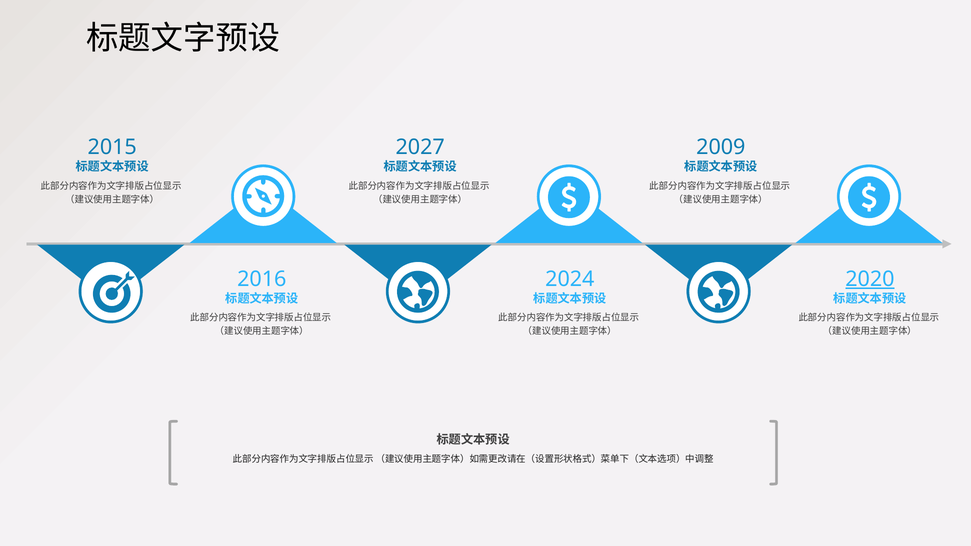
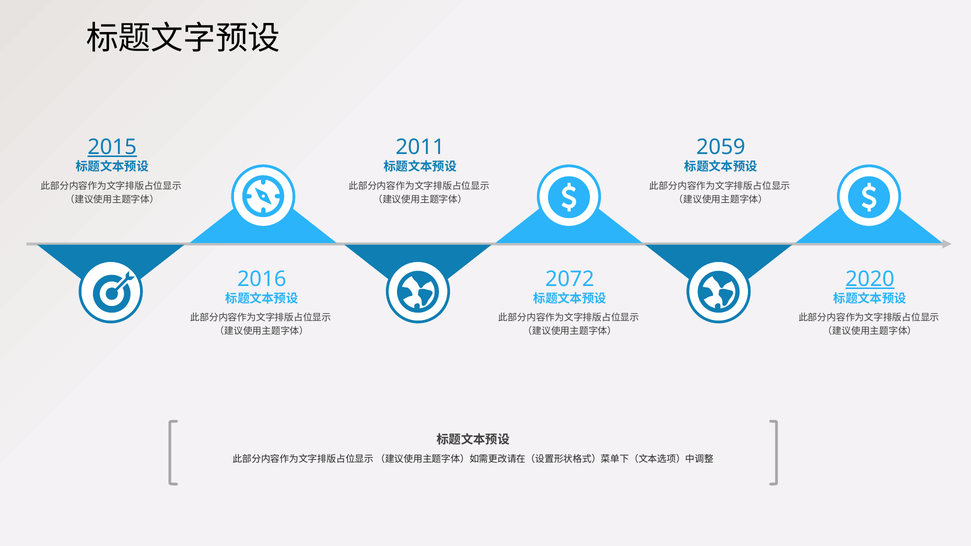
2015 underline: none -> present
2027: 2027 -> 2011
2009: 2009 -> 2059
2024: 2024 -> 2072
